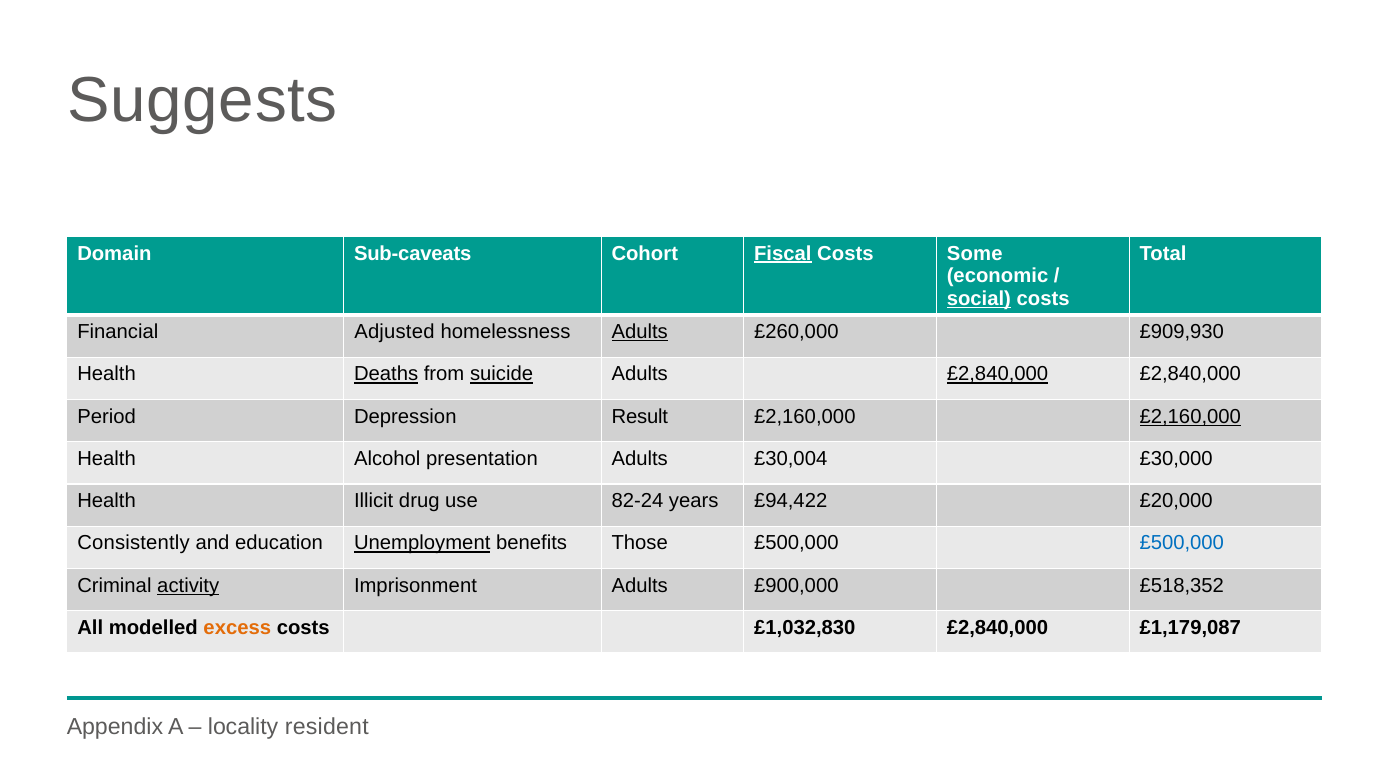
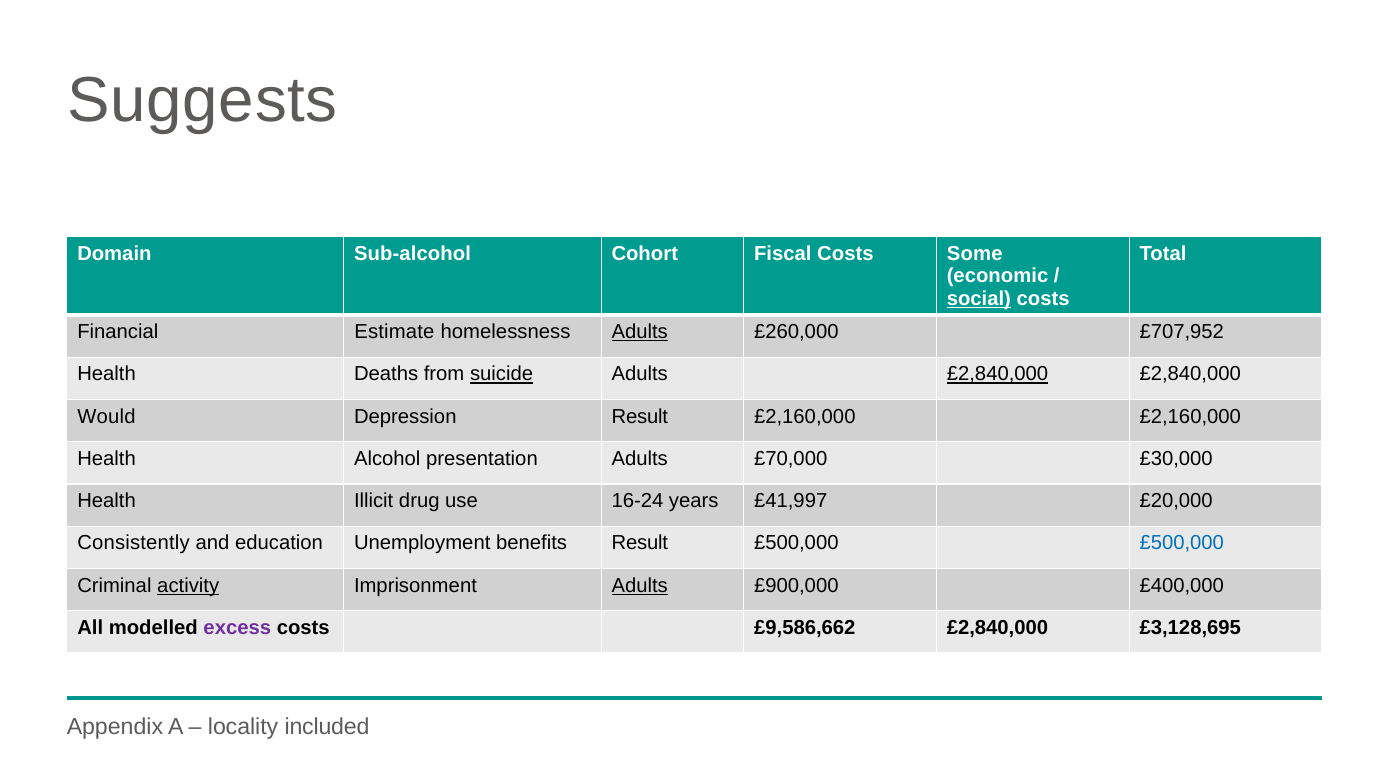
Sub-caveats: Sub-caveats -> Sub-alcohol
Fiscal underline: present -> none
Adjusted: Adjusted -> Estimate
£909,930: £909,930 -> £707,952
Deaths underline: present -> none
Period: Period -> Would
£2,160,000 at (1190, 417) underline: present -> none
£30,004: £30,004 -> £70,000
82-24: 82-24 -> 16-24
£94,422: £94,422 -> £41,997
Unemployment underline: present -> none
benefits Those: Those -> Result
Adults at (640, 586) underline: none -> present
£518,352: £518,352 -> £400,000
excess colour: orange -> purple
£1,032,830: £1,032,830 -> £9,586,662
£1,179,087: £1,179,087 -> £3,128,695
resident: resident -> included
